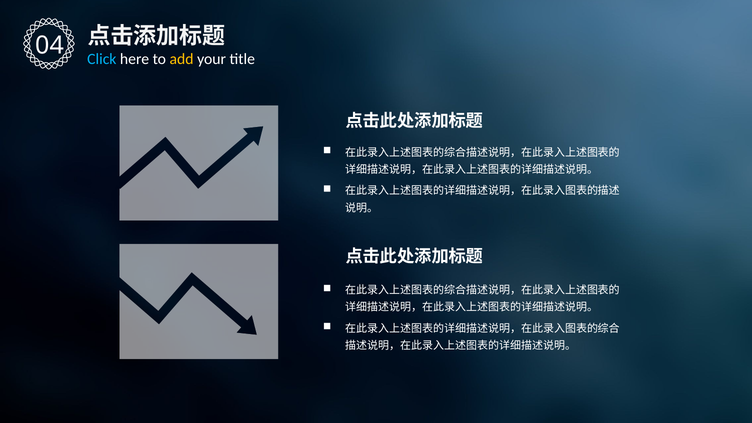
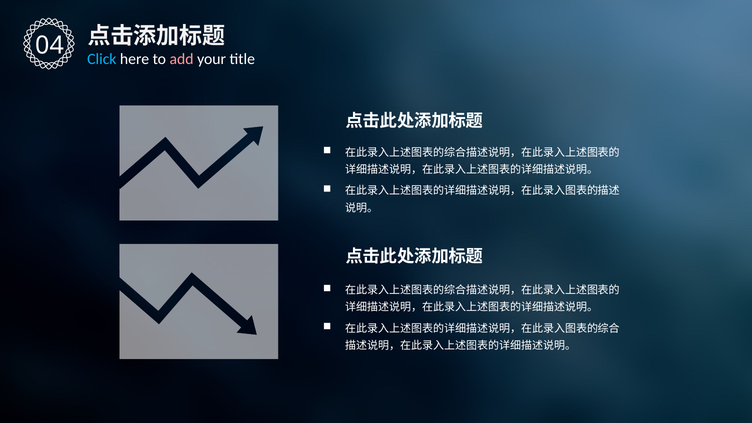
add colour: yellow -> pink
